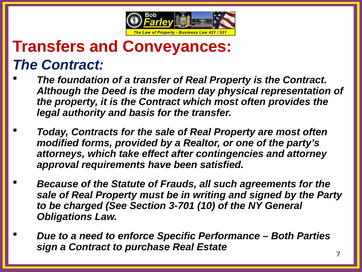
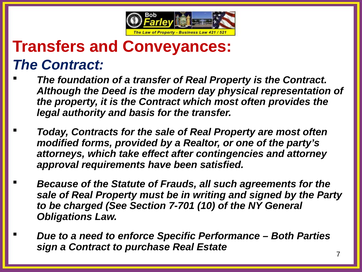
3-701: 3-701 -> 7-701
